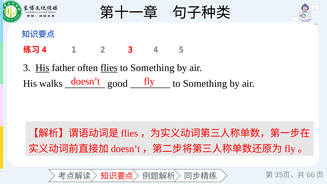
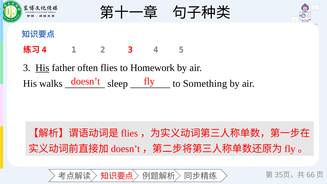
flies underline: present -> none
Something at (152, 68): Something -> Homework
good: good -> sleep
